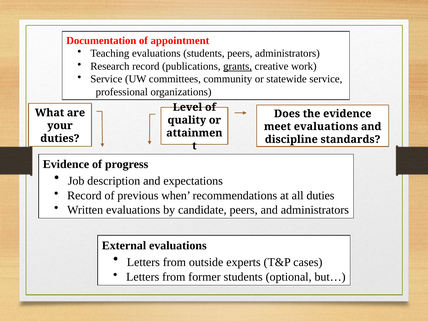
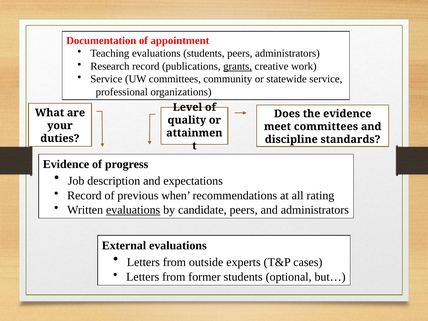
meet evaluations: evaluations -> committees
all duties: duties -> rating
evaluations at (133, 210) underline: none -> present
